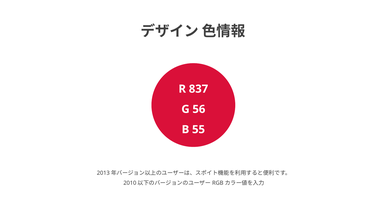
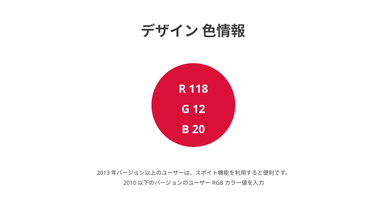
837: 837 -> 118
56: 56 -> 12
55: 55 -> 20
